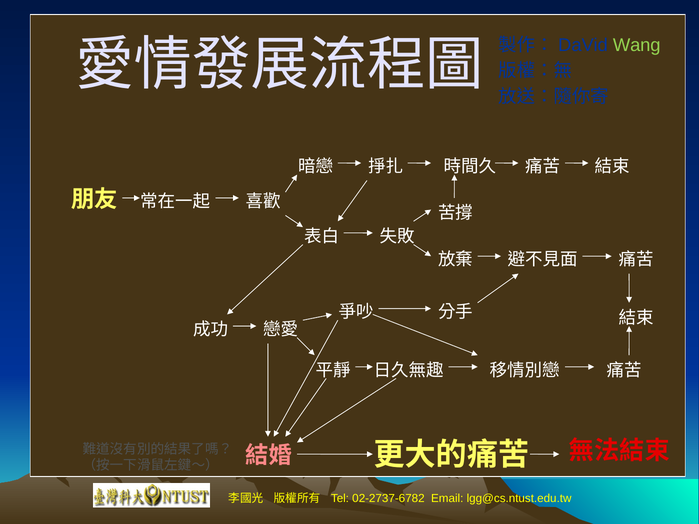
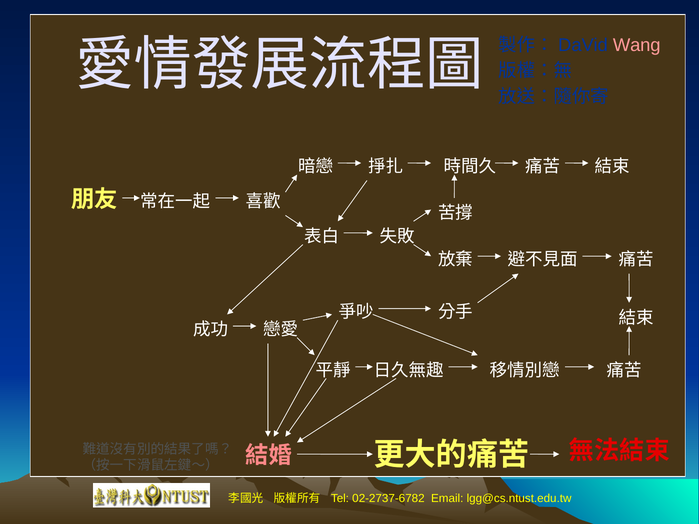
Wang colour: light green -> pink
